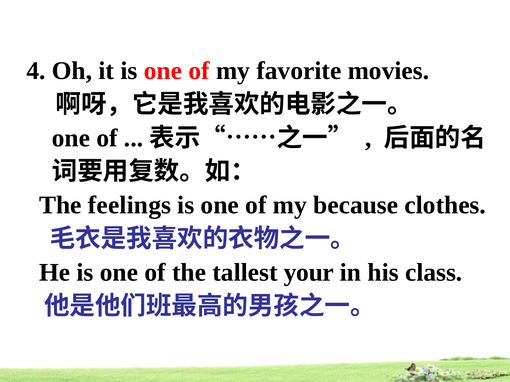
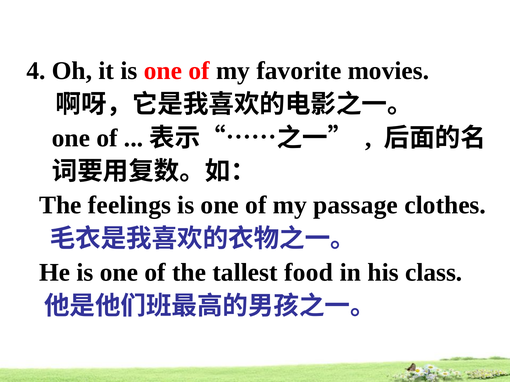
because: because -> passage
your: your -> food
